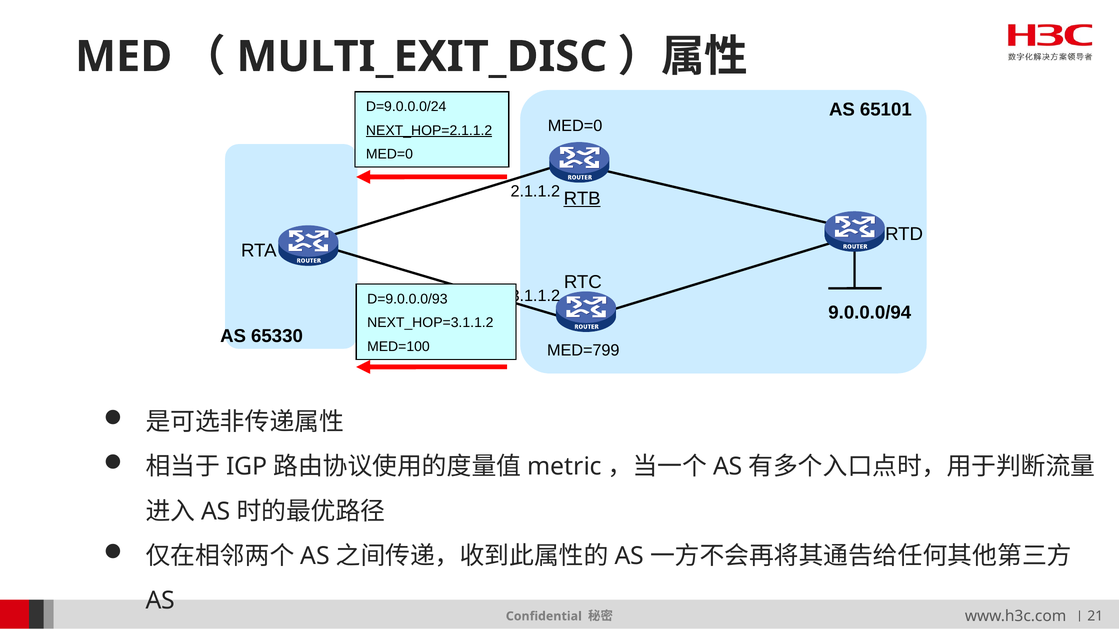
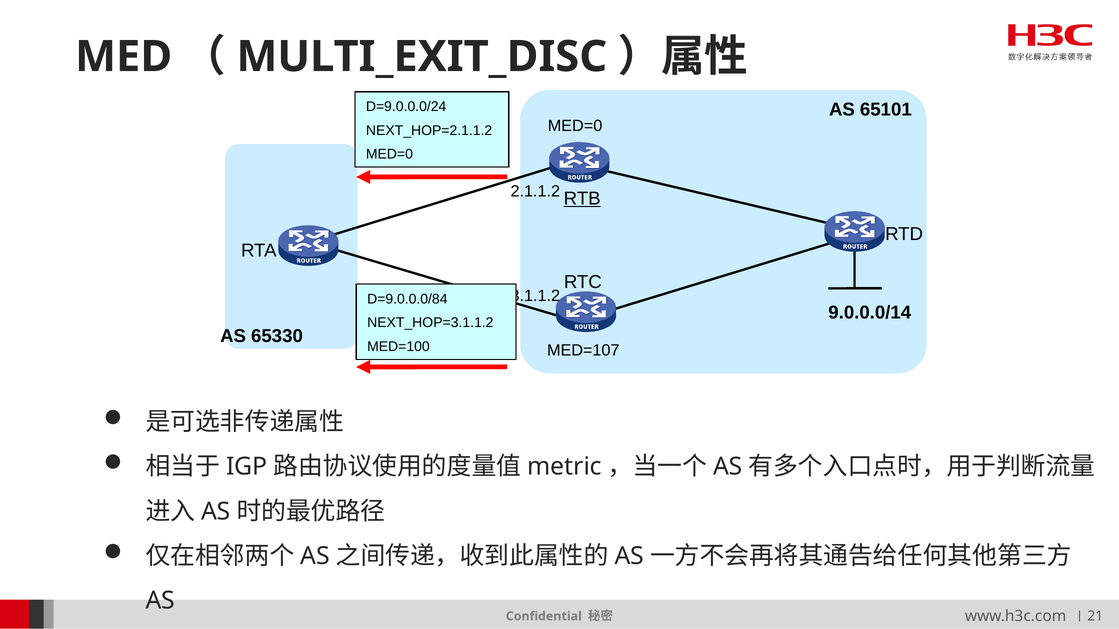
NEXT_HOP=2.1.1.2 underline: present -> none
D=9.0.0.0/93: D=9.0.0.0/93 -> D=9.0.0.0/84
9.0.0.0/94: 9.0.0.0/94 -> 9.0.0.0/14
MED=799: MED=799 -> MED=107
